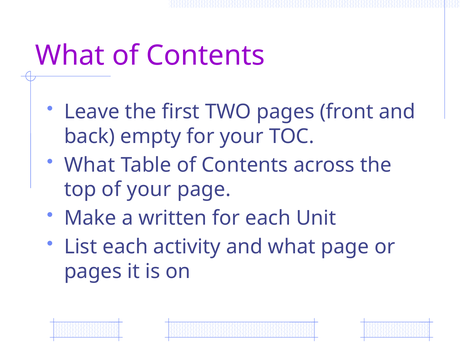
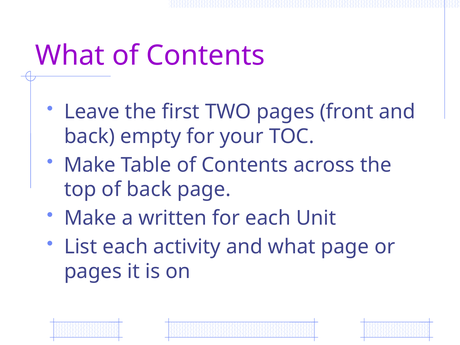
What at (90, 165): What -> Make
of your: your -> back
